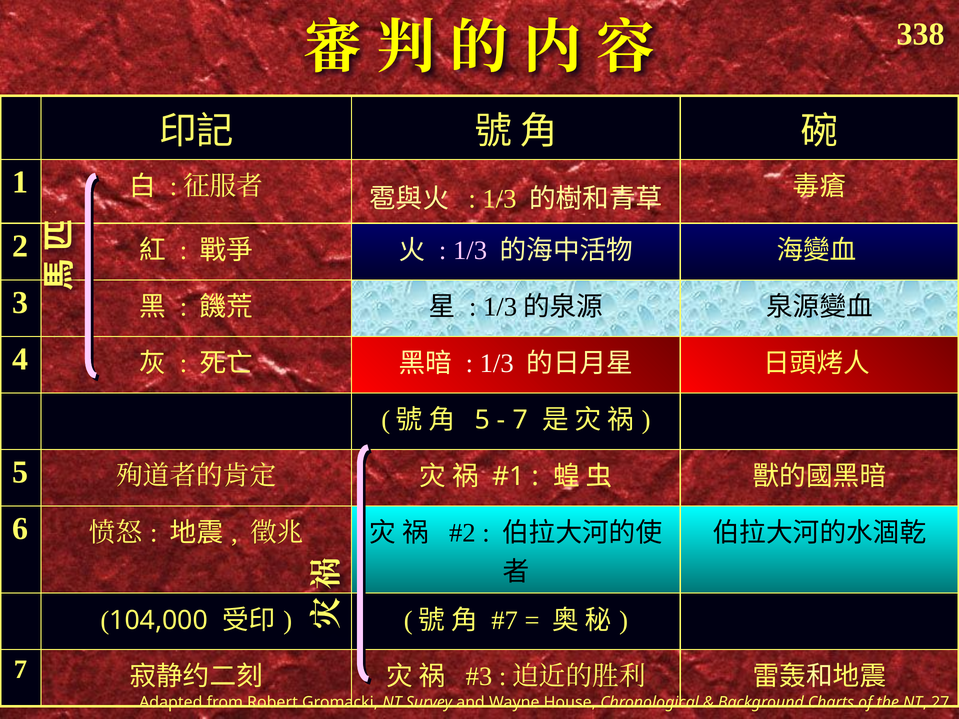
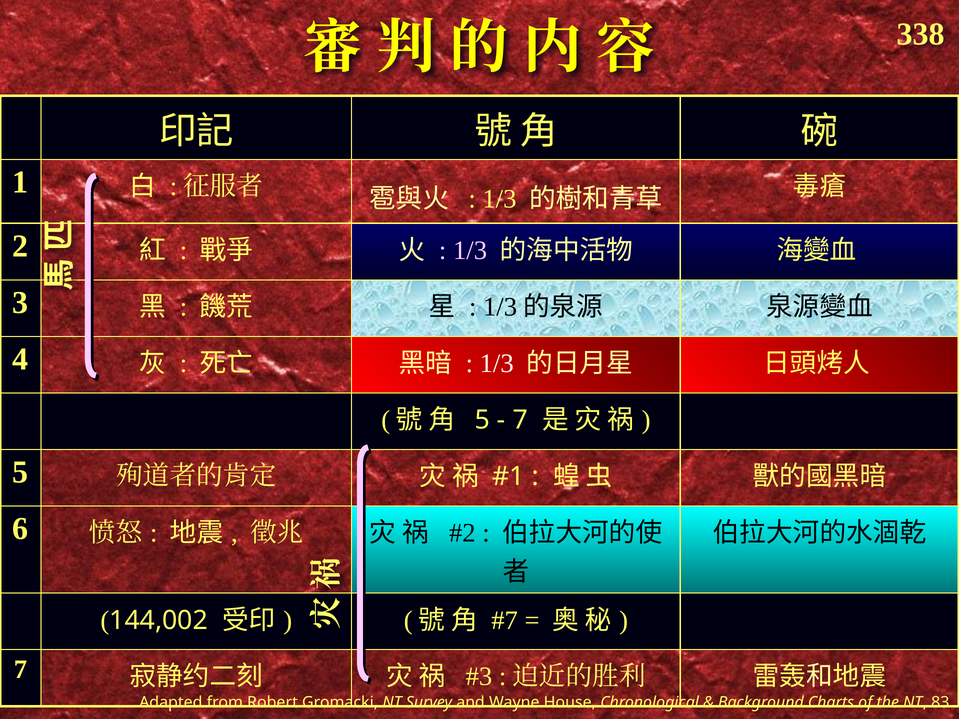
104,000: 104,000 -> 144,002
27: 27 -> 83
